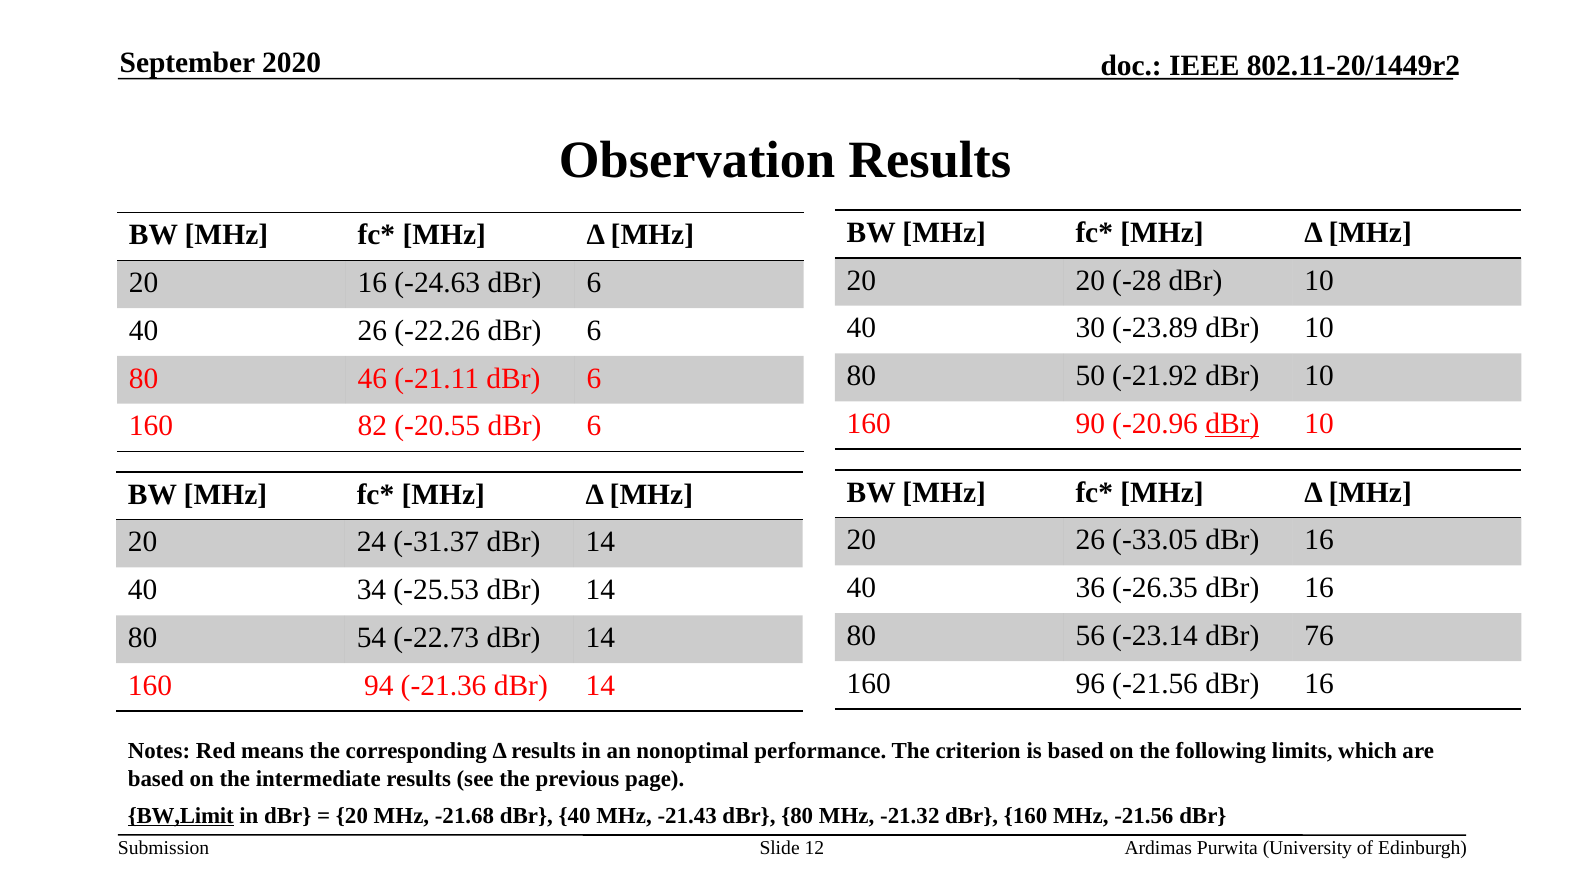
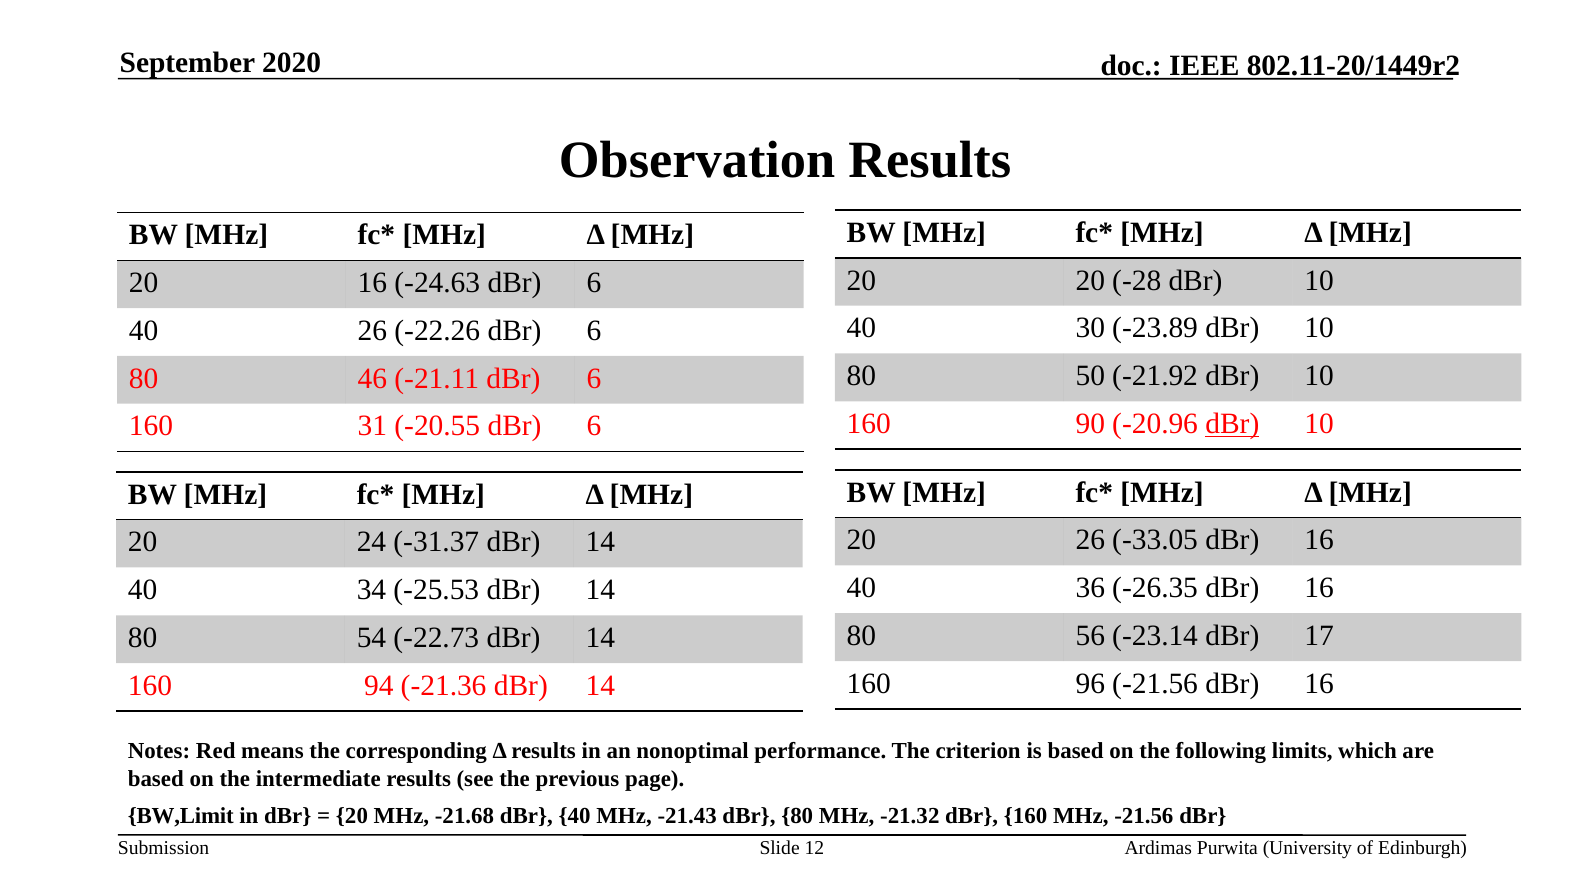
82: 82 -> 31
76: 76 -> 17
BW,Limit underline: present -> none
